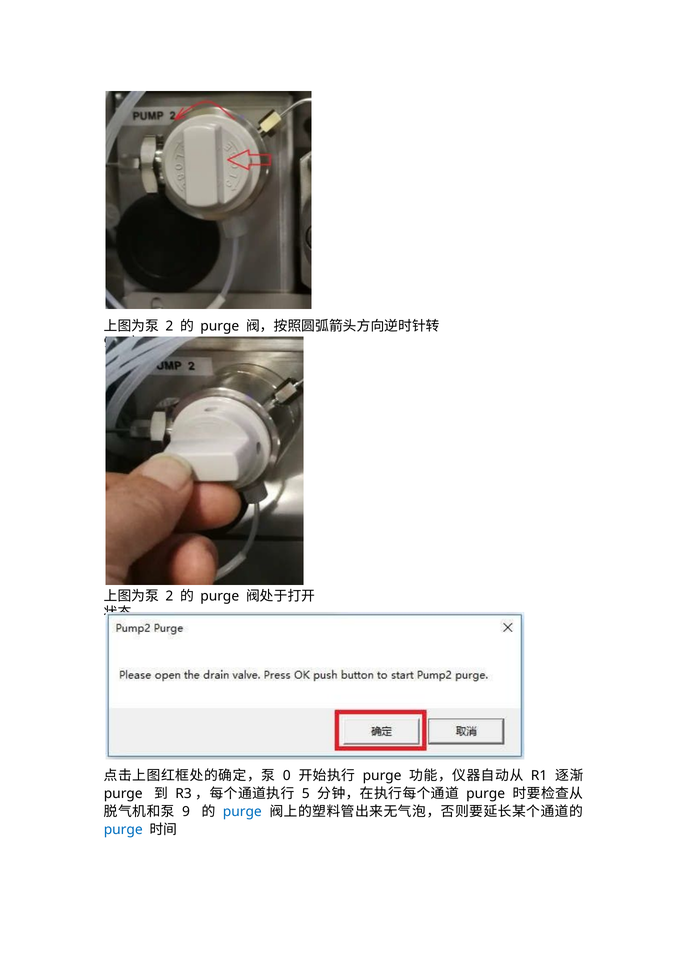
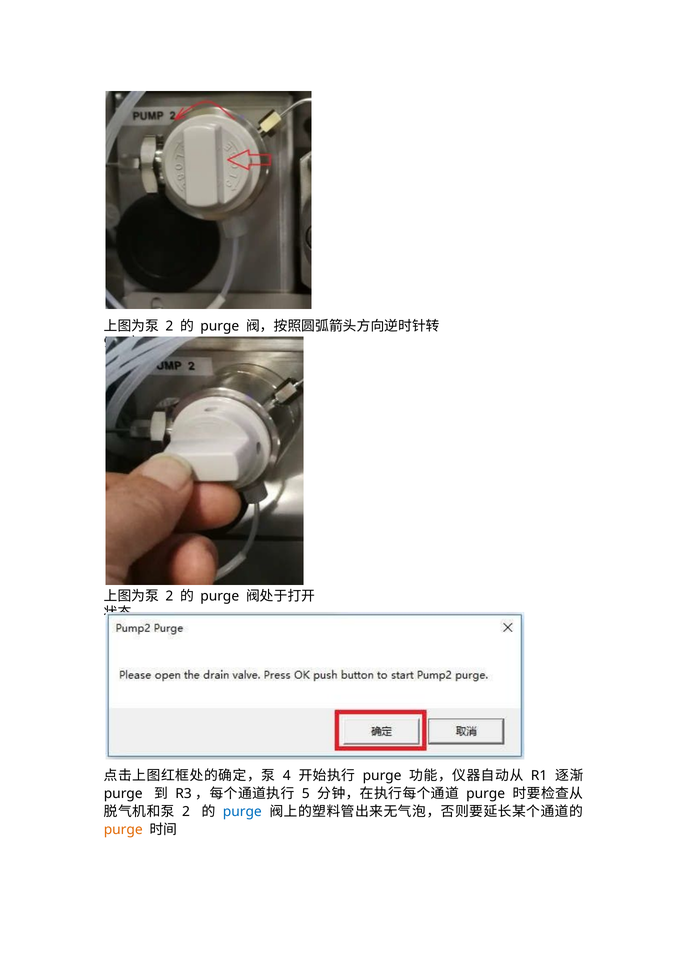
0: 0 -> 4
9 at (186, 811): 9 -> 2
purge at (123, 829) colour: blue -> orange
